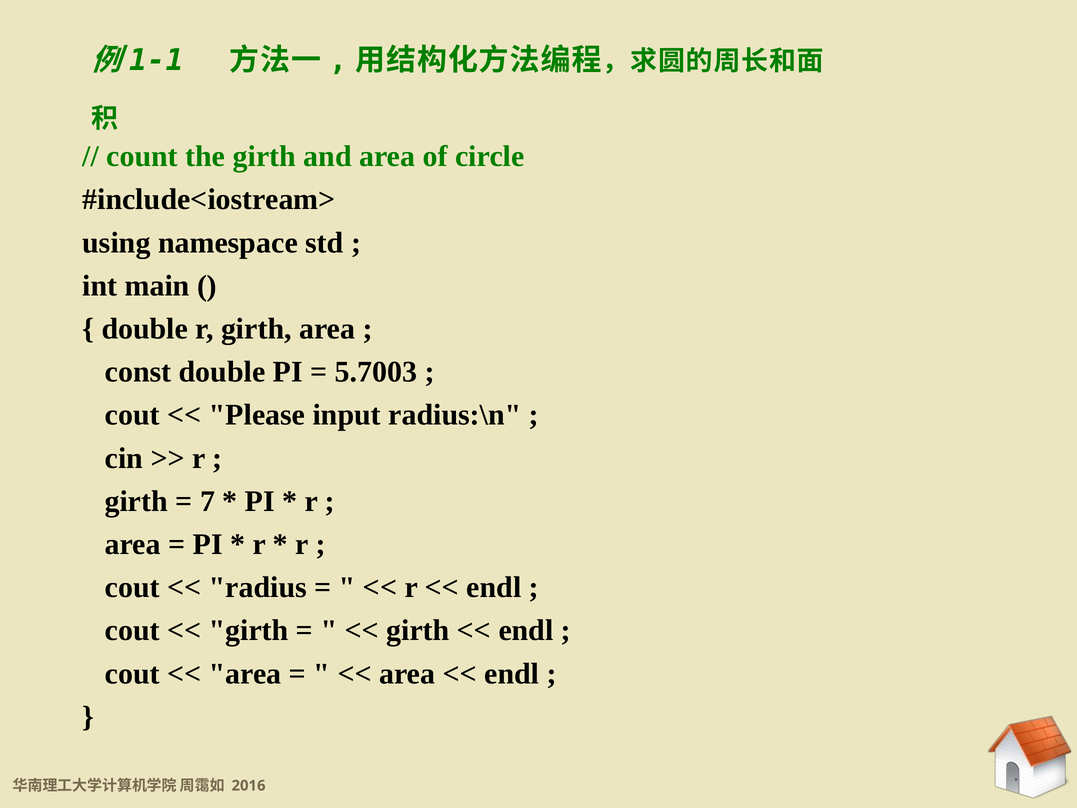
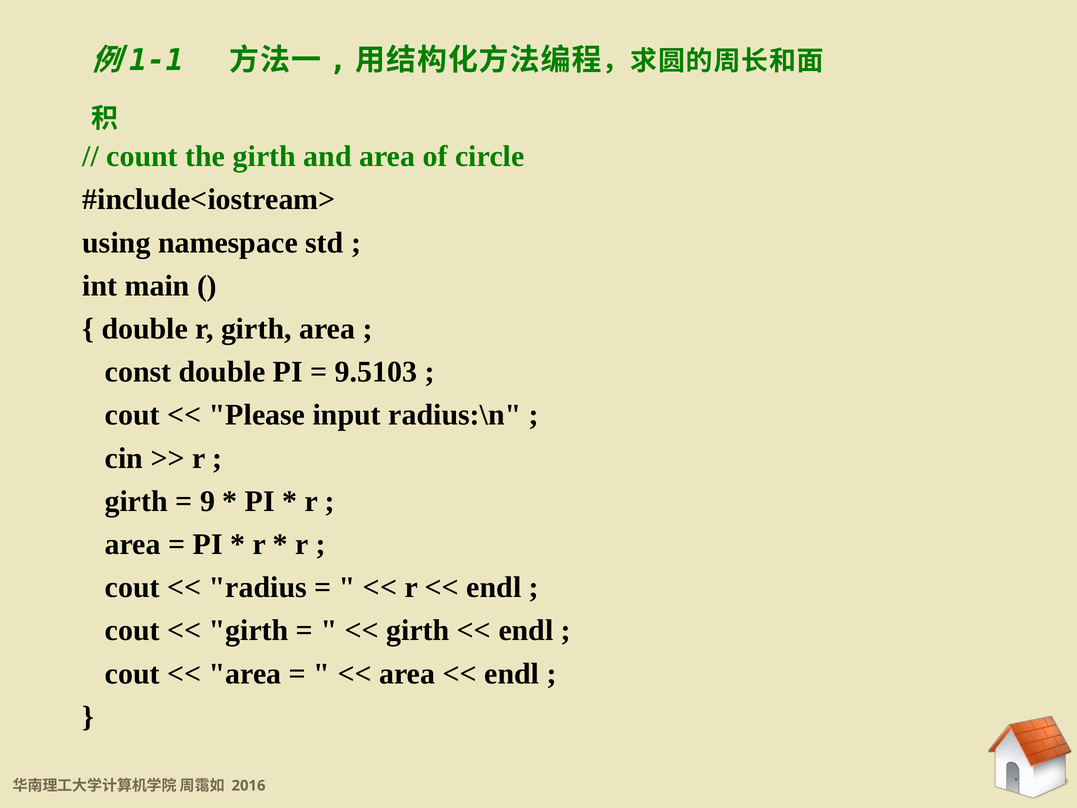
5.7003: 5.7003 -> 9.5103
7: 7 -> 9
